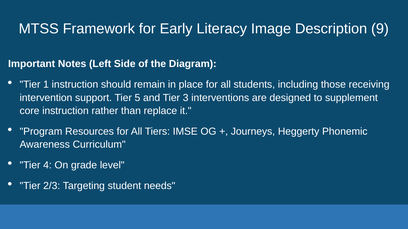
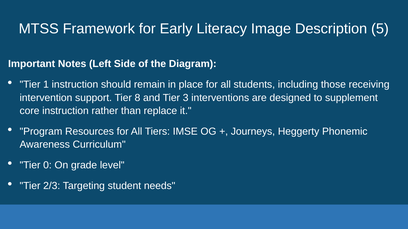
9: 9 -> 5
5: 5 -> 8
4: 4 -> 0
